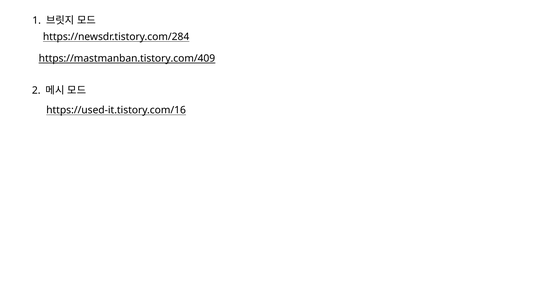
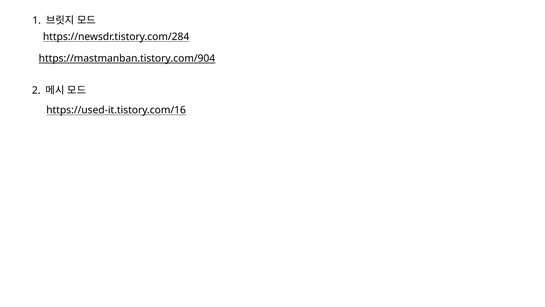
https://mastmanban.tistory.com/409: https://mastmanban.tistory.com/409 -> https://mastmanban.tistory.com/904
